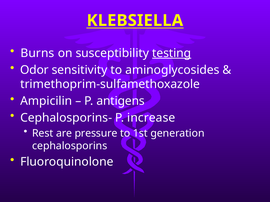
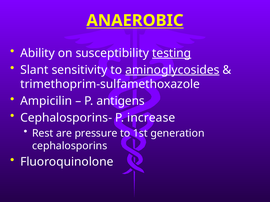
KLEBSIELLA: KLEBSIELLA -> ANAEROBIC
Burns: Burns -> Ability
Odor: Odor -> Slant
aminoglycosides underline: none -> present
